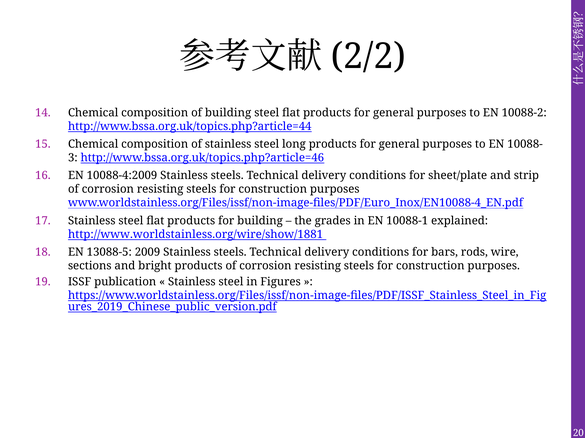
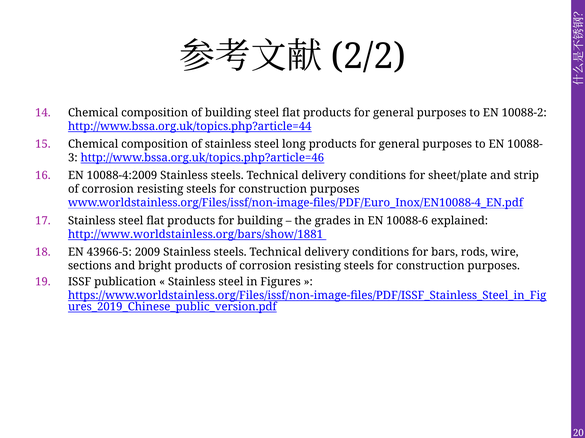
10088-1: 10088-1 -> 10088-6
http://www.worldstainless.org/wire/show/1881: http://www.worldstainless.org/wire/show/1881 -> http://www.worldstainless.org/bars/show/1881
13088-5: 13088-5 -> 43966-5
